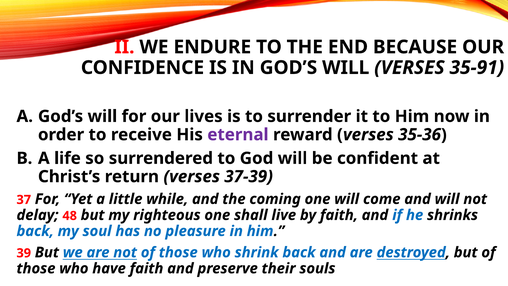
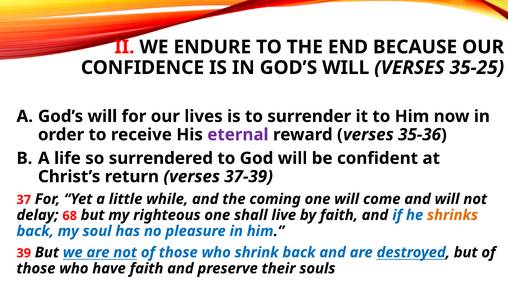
35-91: 35-91 -> 35-25
48: 48 -> 68
shrinks colour: black -> orange
